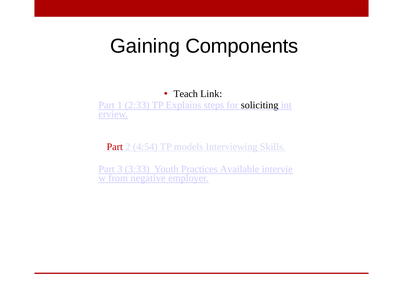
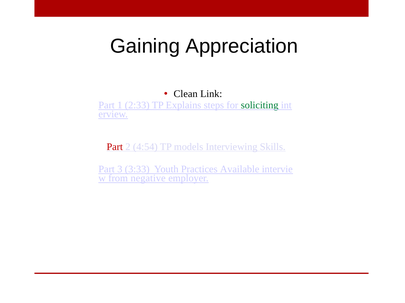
Components: Components -> Appreciation
Teach: Teach -> Clean
soliciting colour: black -> green
